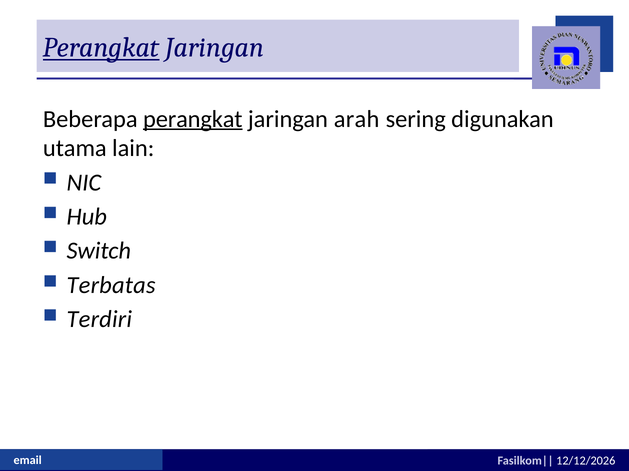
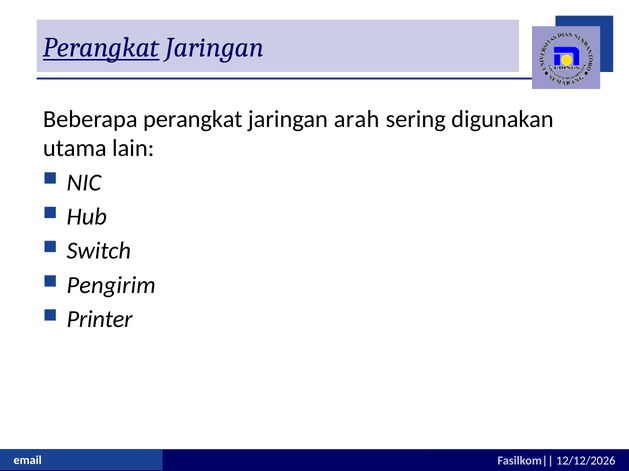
perangkat at (193, 119) underline: present -> none
Terbatas: Terbatas -> Pengirim
Terdiri: Terdiri -> Printer
